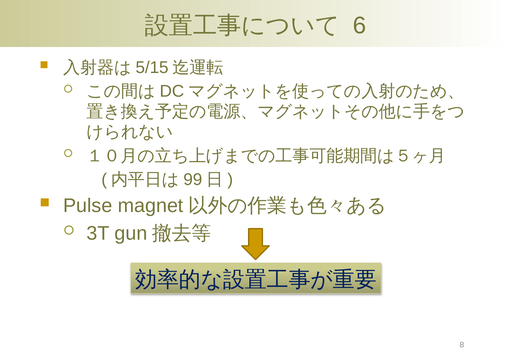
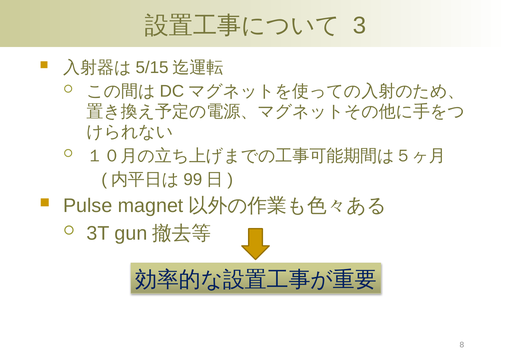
6: 6 -> 3
